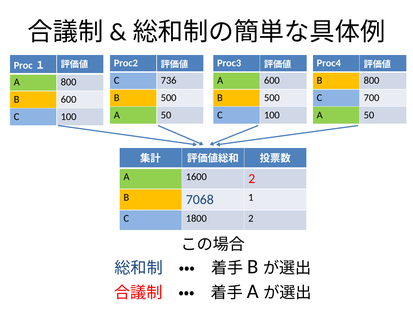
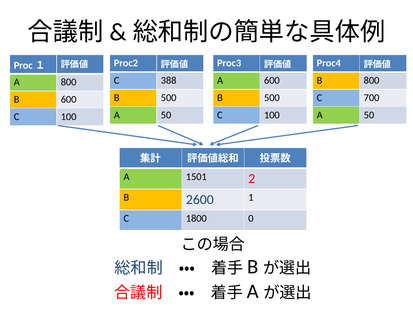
736: 736 -> 388
1600: 1600 -> 1501
7068: 7068 -> 2600
1800 2: 2 -> 0
